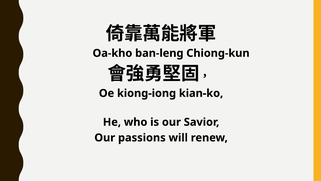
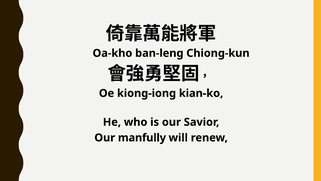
passions: passions -> manfully
